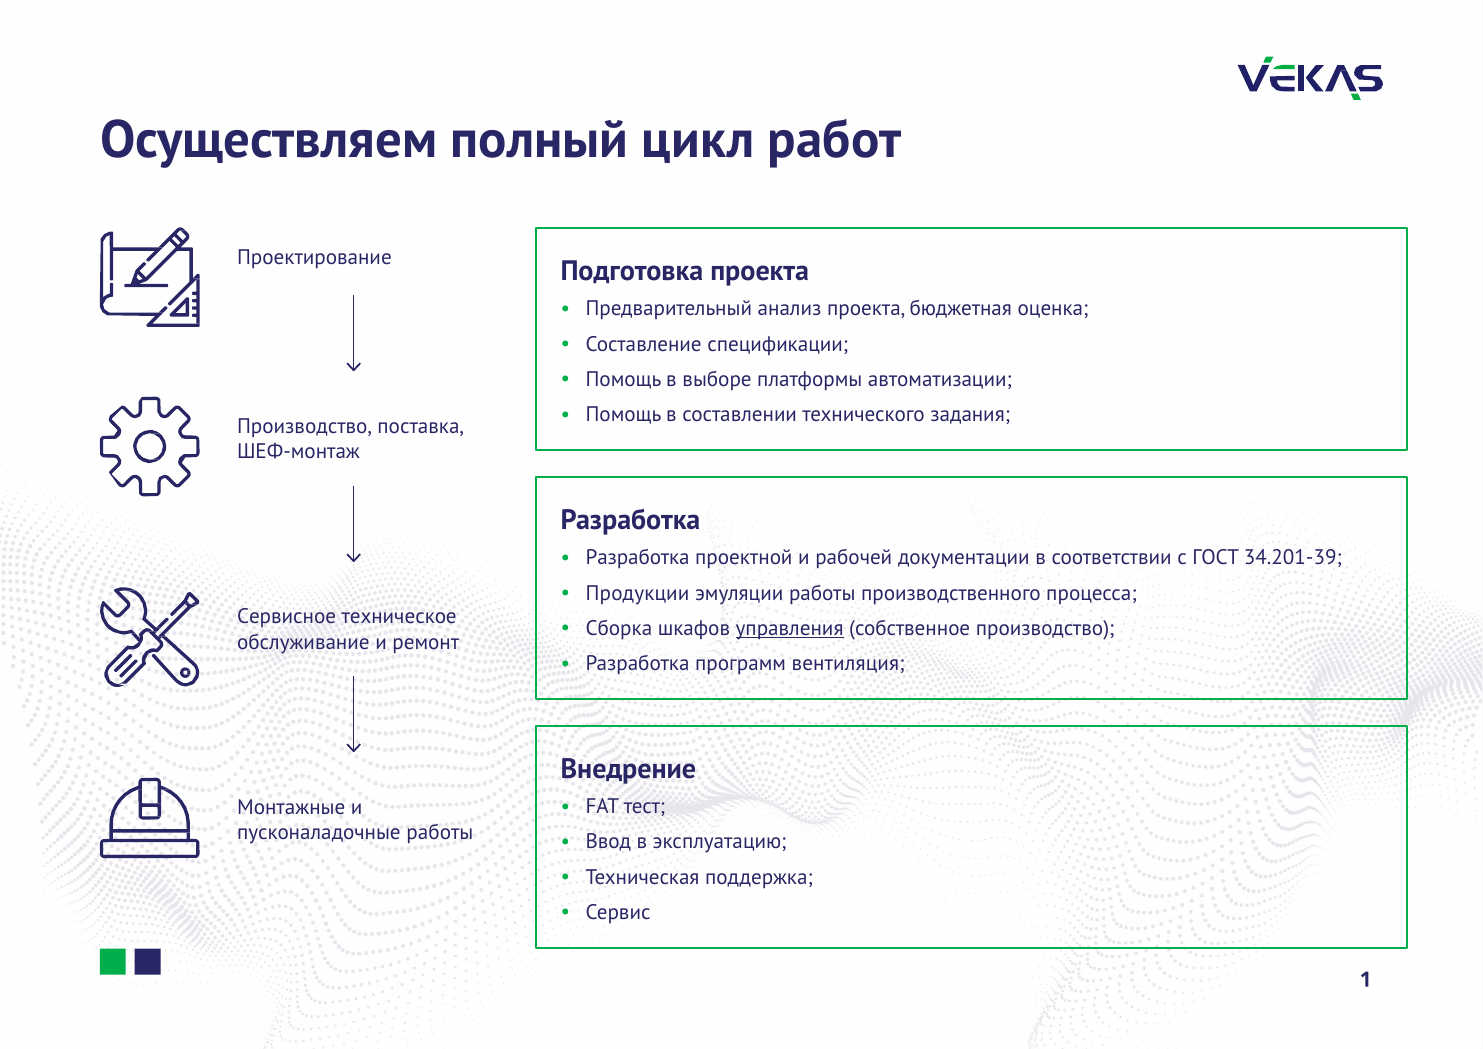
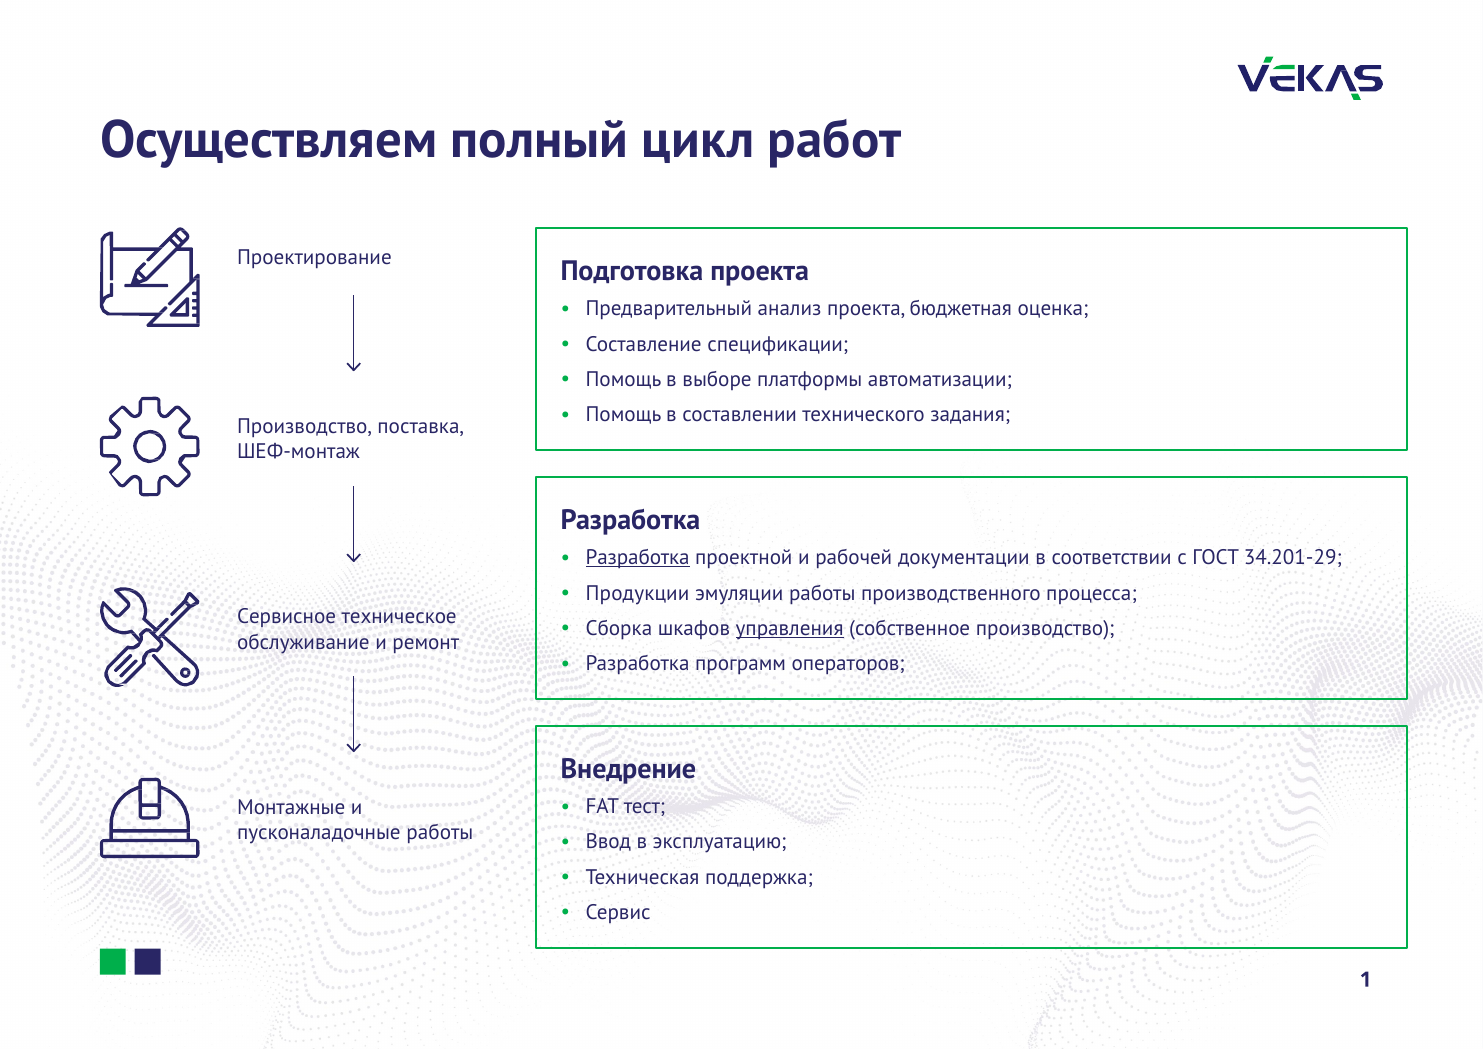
Разработка at (638, 558) underline: none -> present
34.201-39: 34.201-39 -> 34.201-29
вентиляция: вентиляция -> операторов
